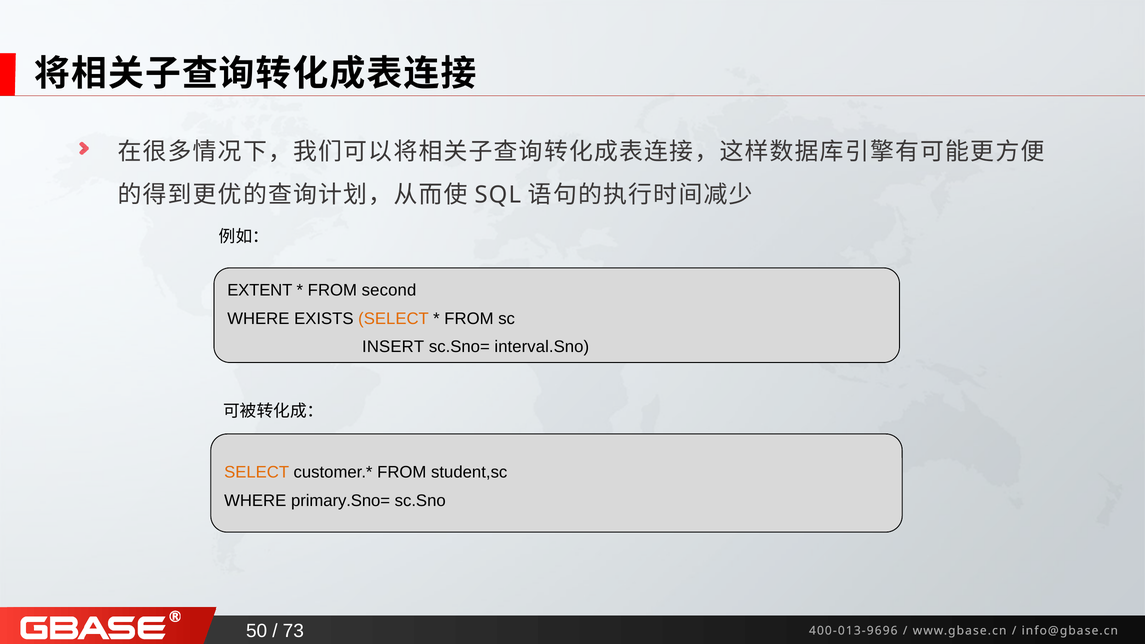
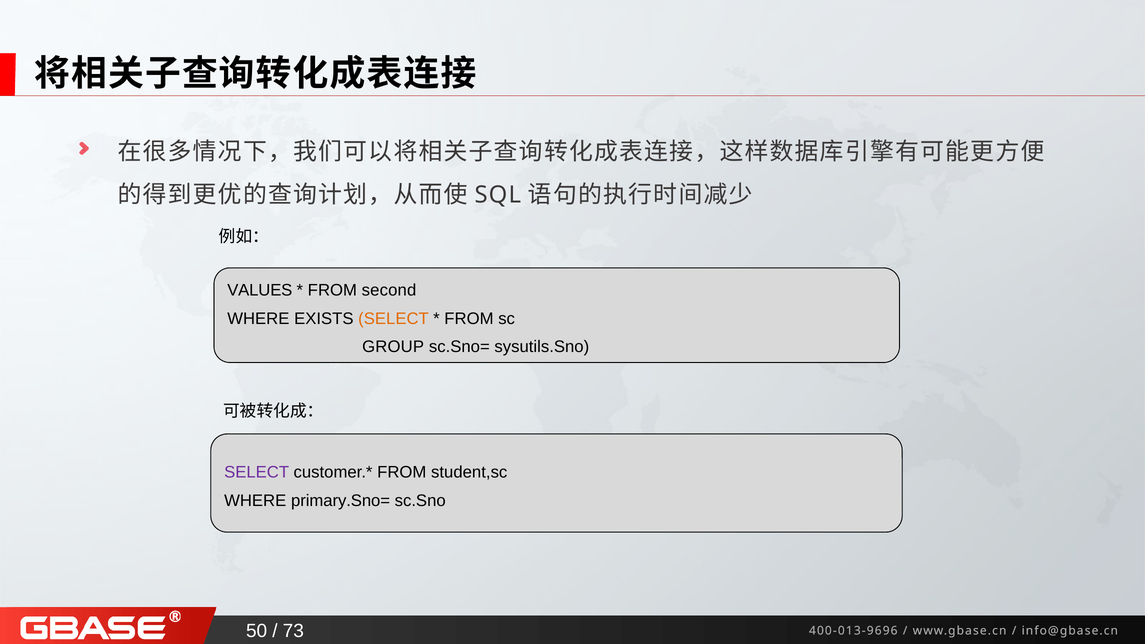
EXTENT: EXTENT -> VALUES
INSERT: INSERT -> GROUP
interval.Sno: interval.Sno -> sysutils.Sno
SELECT at (257, 472) colour: orange -> purple
